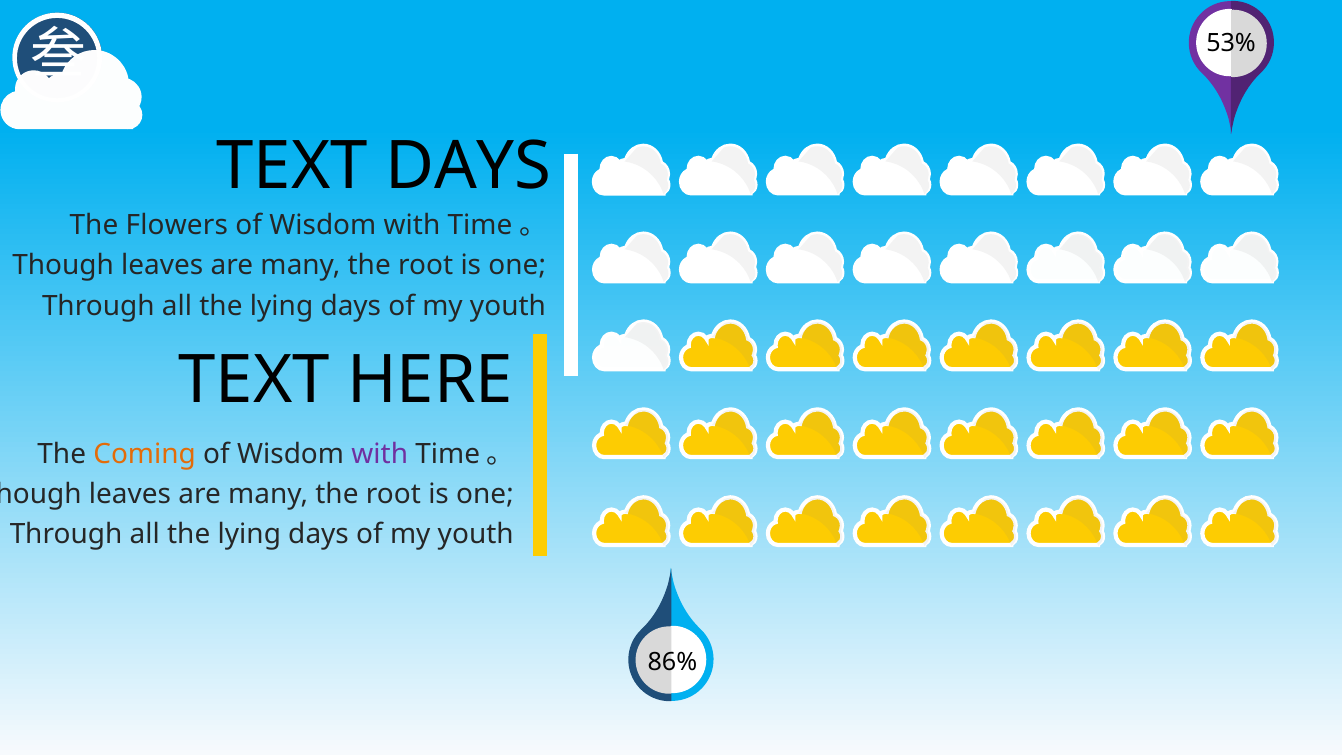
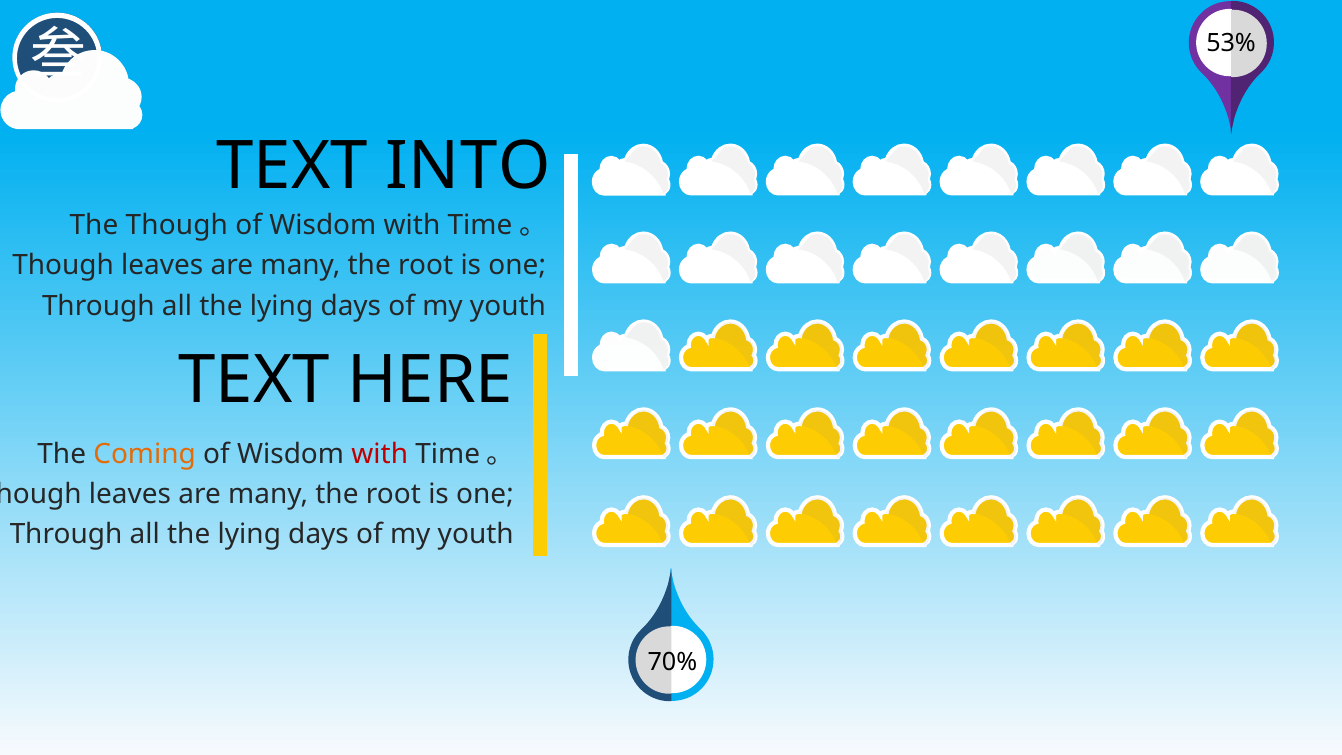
TEXT DAYS: DAYS -> INTO
The Flowers: Flowers -> Though
with at (380, 454) colour: purple -> red
86%: 86% -> 70%
